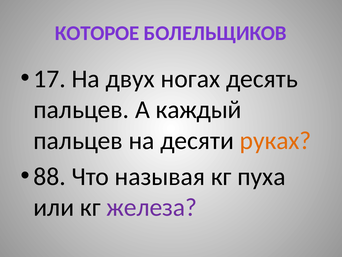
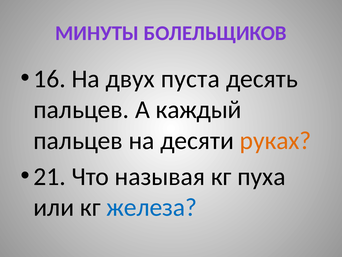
КОТОРОЕ: КОТОРОЕ -> МИНУТЫ
17: 17 -> 16
ногах: ногах -> пуста
88: 88 -> 21
железа colour: purple -> blue
